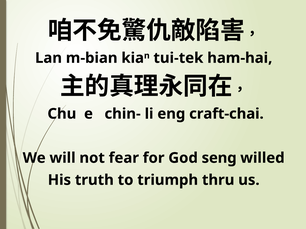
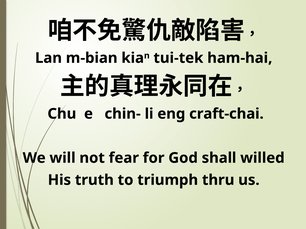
seng: seng -> shall
